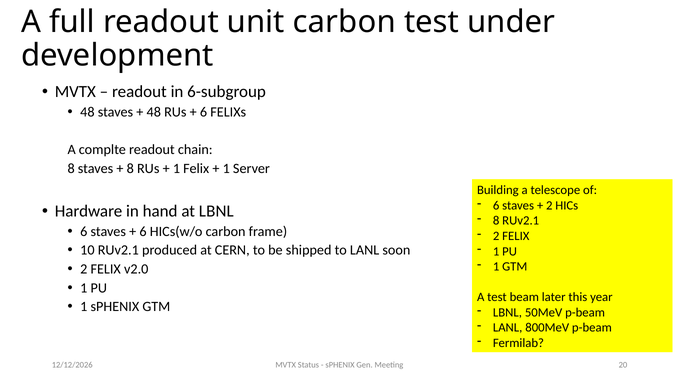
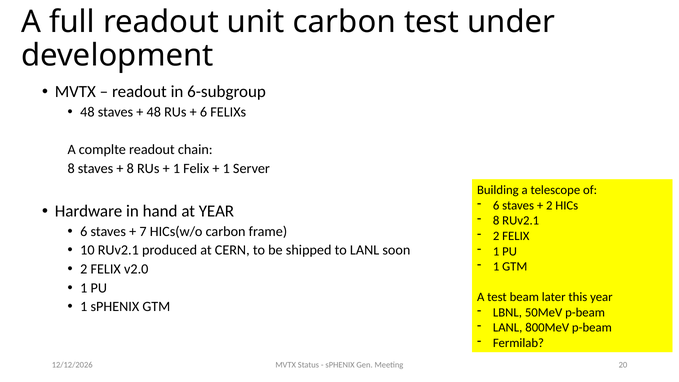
at LBNL: LBNL -> YEAR
6 at (143, 231): 6 -> 7
